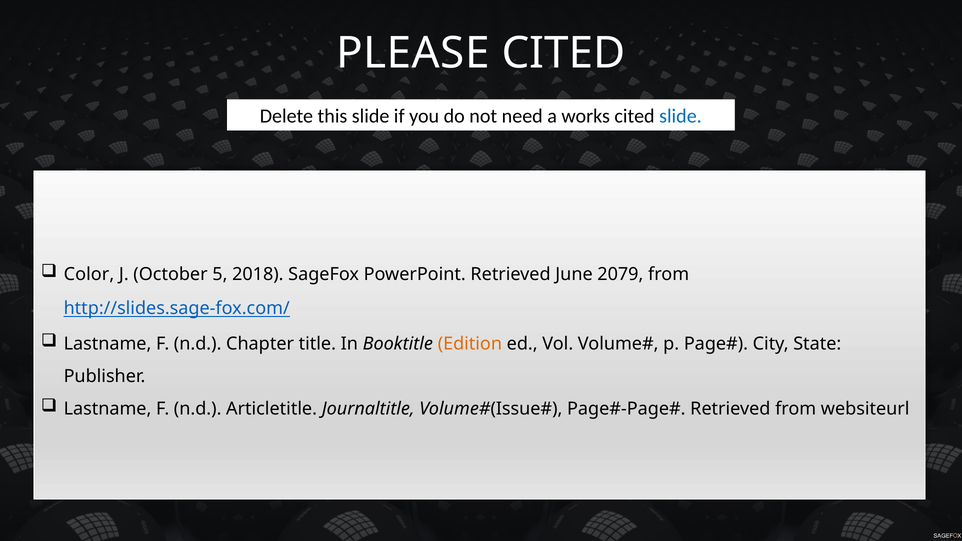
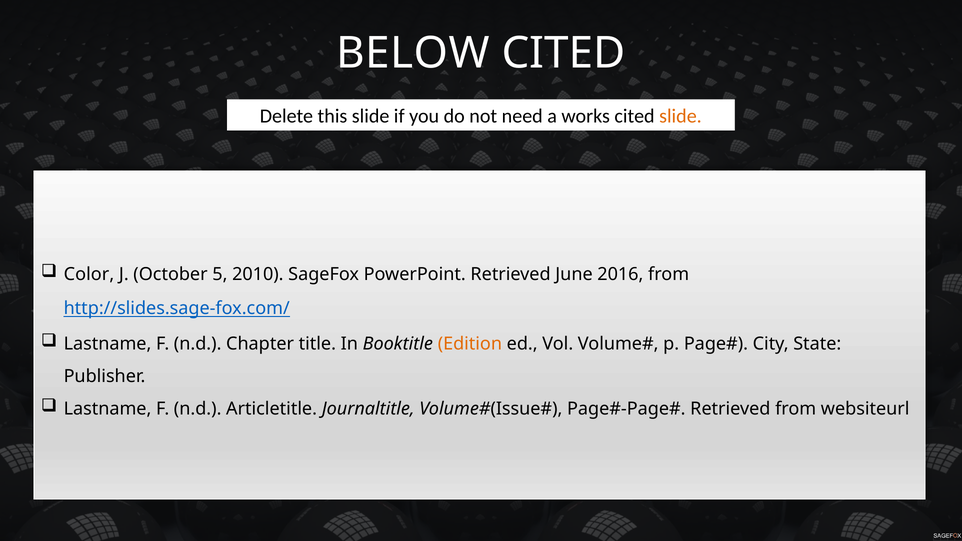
PLEASE: PLEASE -> BELOW
slide at (680, 116) colour: blue -> orange
2018: 2018 -> 2010
2079: 2079 -> 2016
